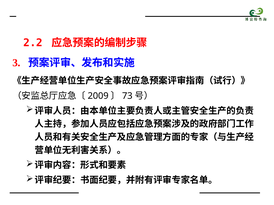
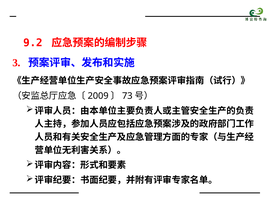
2.2: 2.2 -> 9.2
